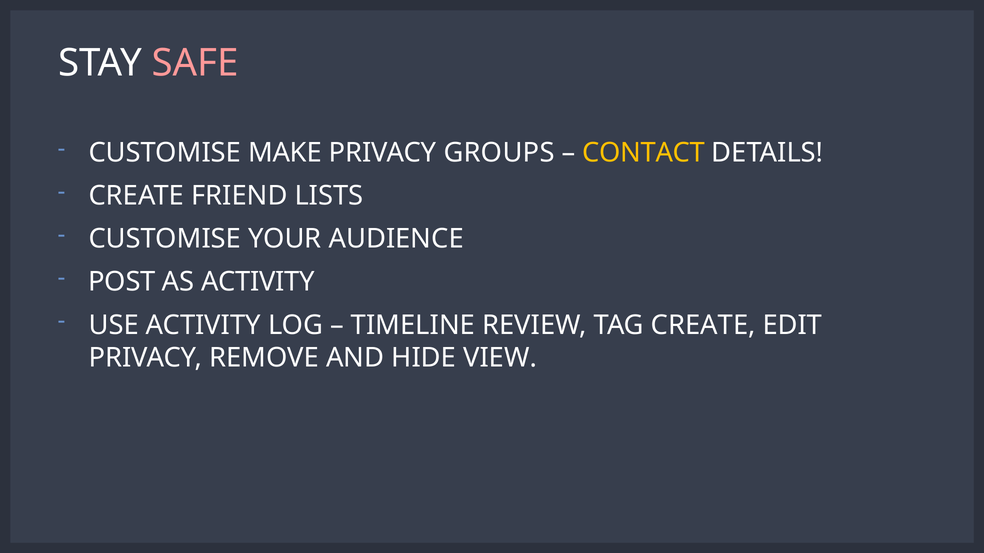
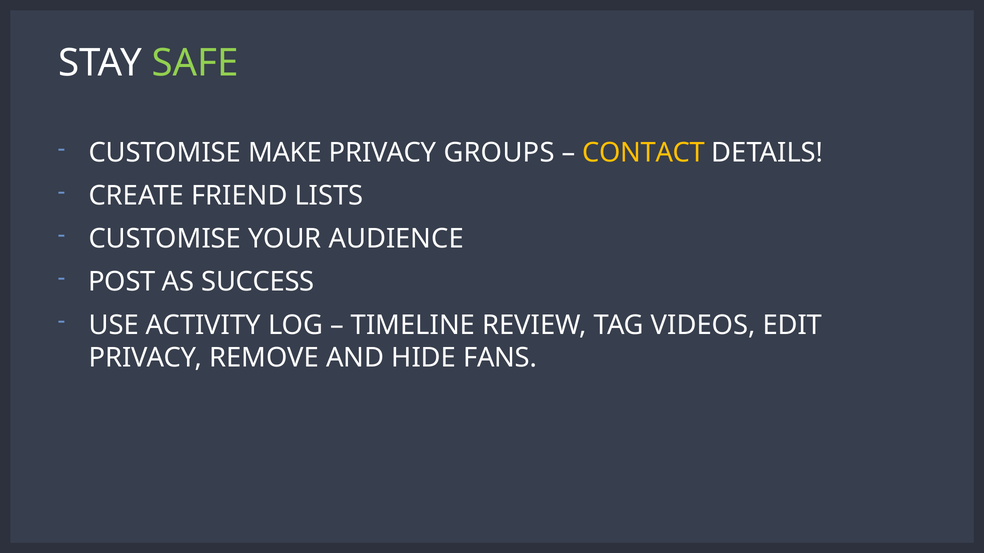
SAFE colour: pink -> light green
AS ACTIVITY: ACTIVITY -> SUCCESS
TAG CREATE: CREATE -> VIDEOS
VIEW: VIEW -> FANS
